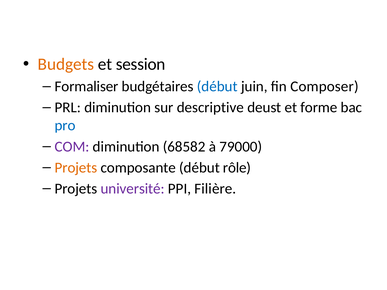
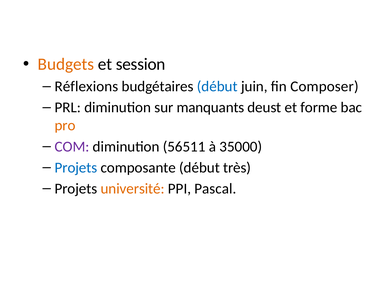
Formaliser: Formaliser -> Réflexions
descriptive: descriptive -> manquants
pro colour: blue -> orange
68582: 68582 -> 56511
79000: 79000 -> 35000
Projets at (76, 168) colour: orange -> blue
rôle: rôle -> très
université colour: purple -> orange
Filière: Filière -> Pascal
